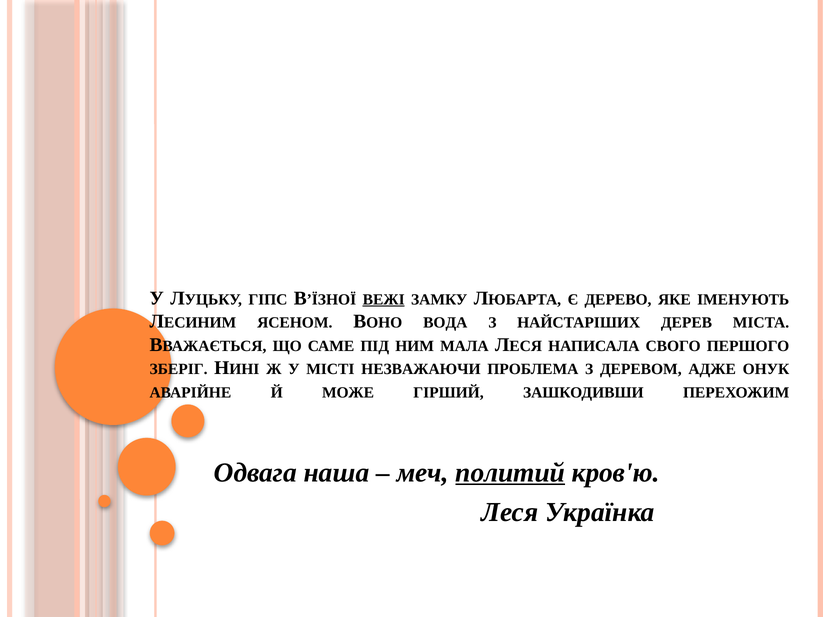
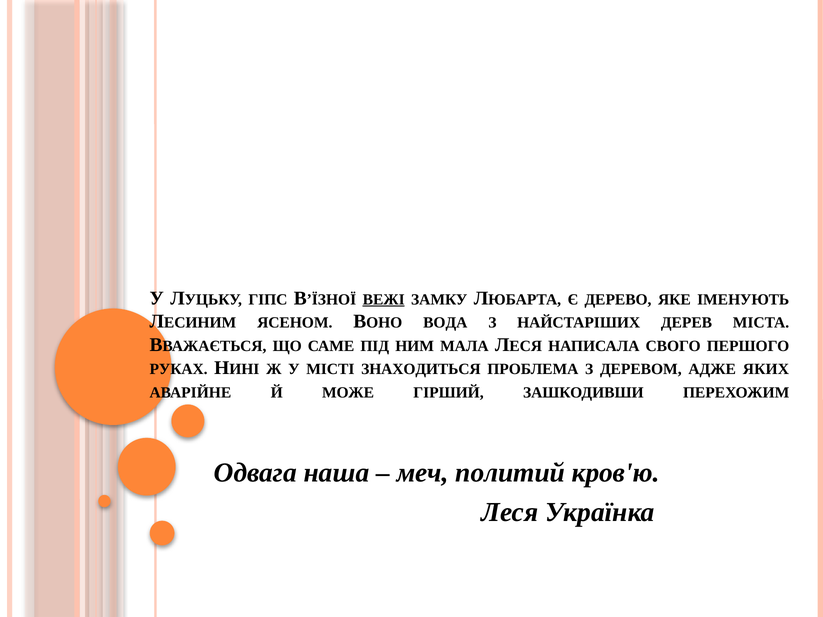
ЗБЕРІГ: ЗБЕРІГ -> РУКАХ
НЕЗВАЖАЮЧИ: НЕЗВАЖАЮЧИ -> ЗНАХОДИТЬСЯ
ОНУК: ОНУК -> ЯКИХ
политий underline: present -> none
